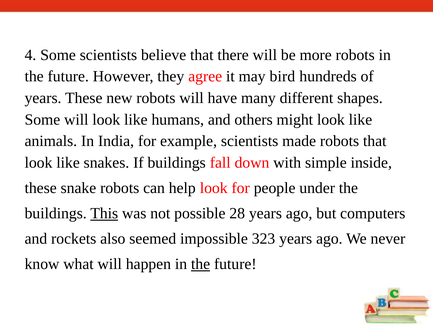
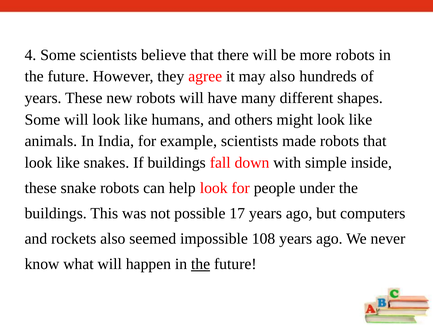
may bird: bird -> also
This underline: present -> none
28: 28 -> 17
323: 323 -> 108
